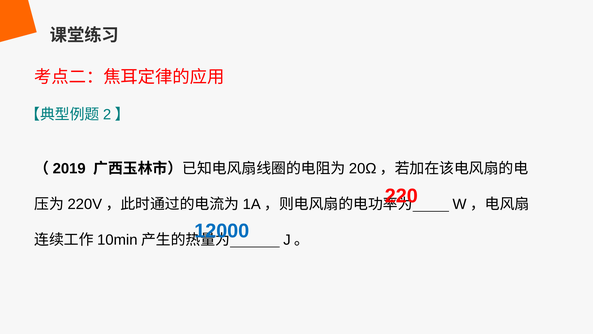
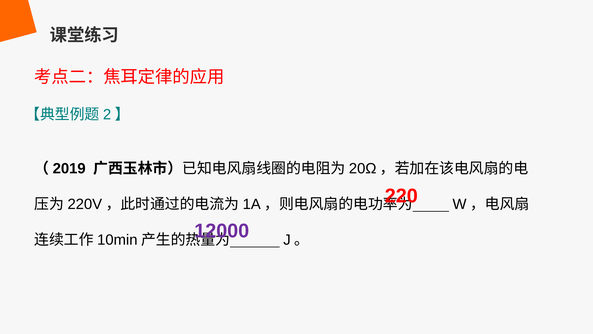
12000 colour: blue -> purple
